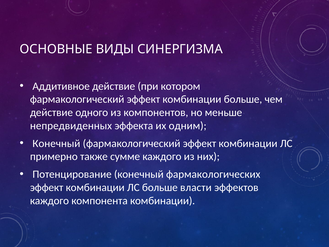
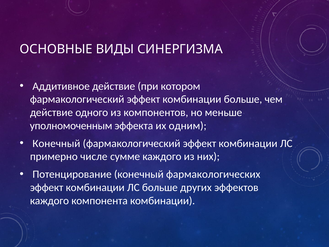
непредвиденных: непредвиденных -> уполномоченным
также: также -> числе
власти: власти -> других
